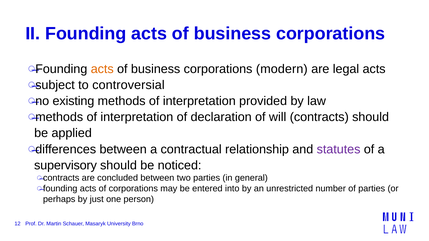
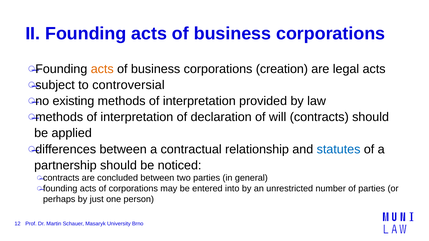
modern: modern -> creation
statutes colour: purple -> blue
supervisory: supervisory -> partnership
